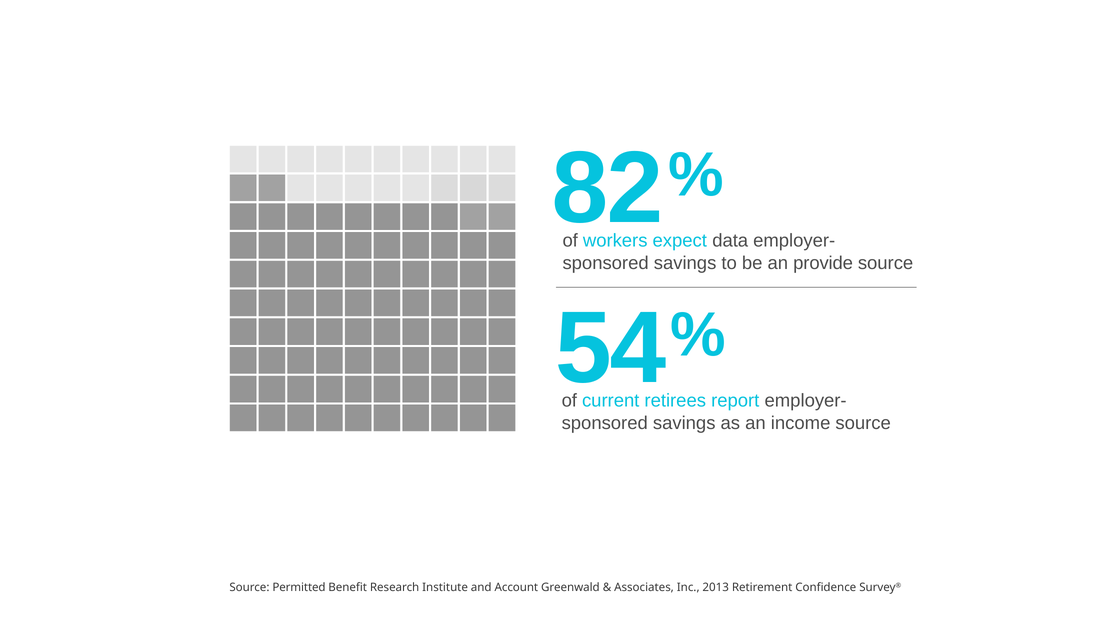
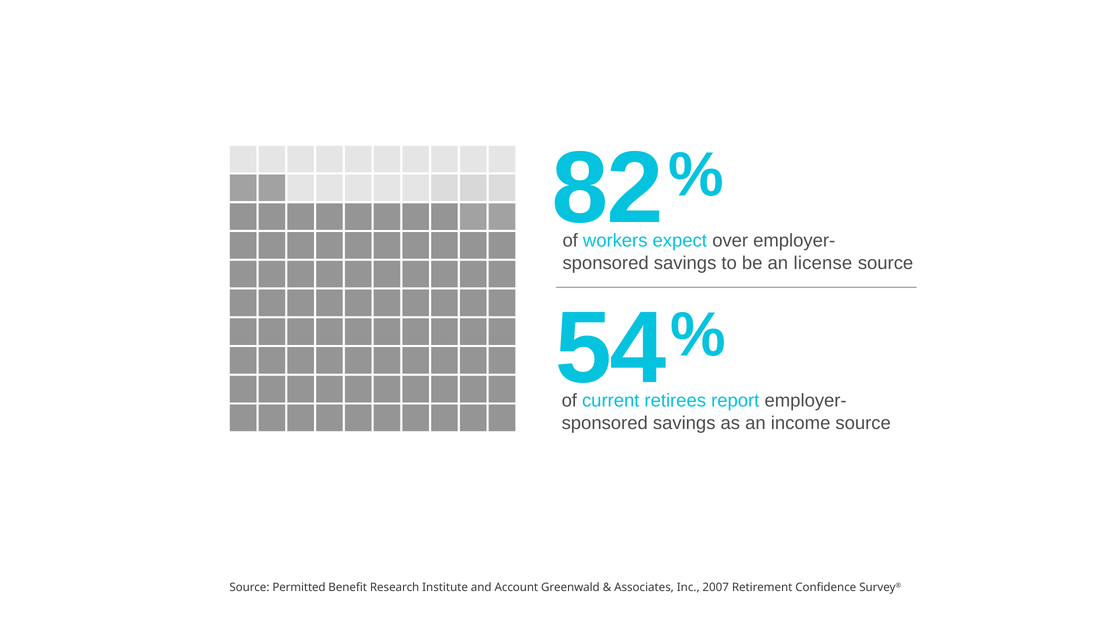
data: data -> over
provide: provide -> license
2013: 2013 -> 2007
